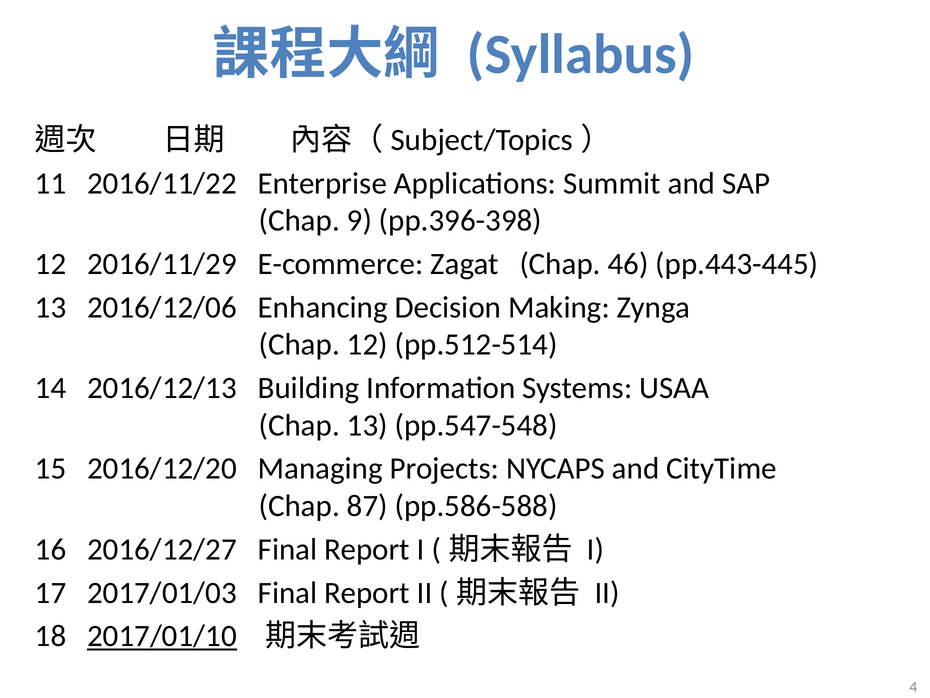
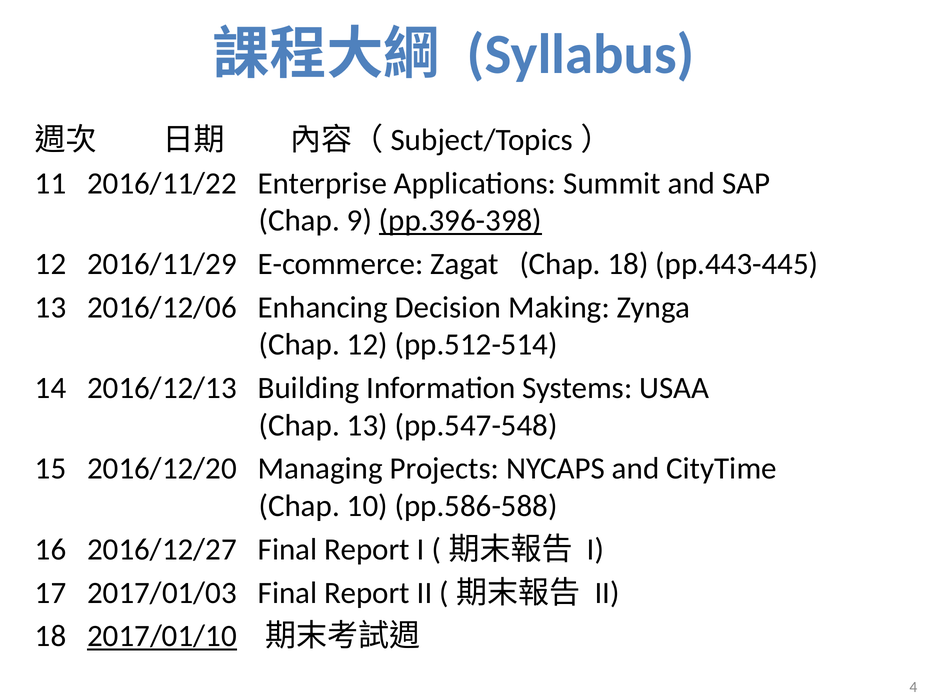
pp.396-398 underline: none -> present
Chap 46: 46 -> 18
87: 87 -> 10
